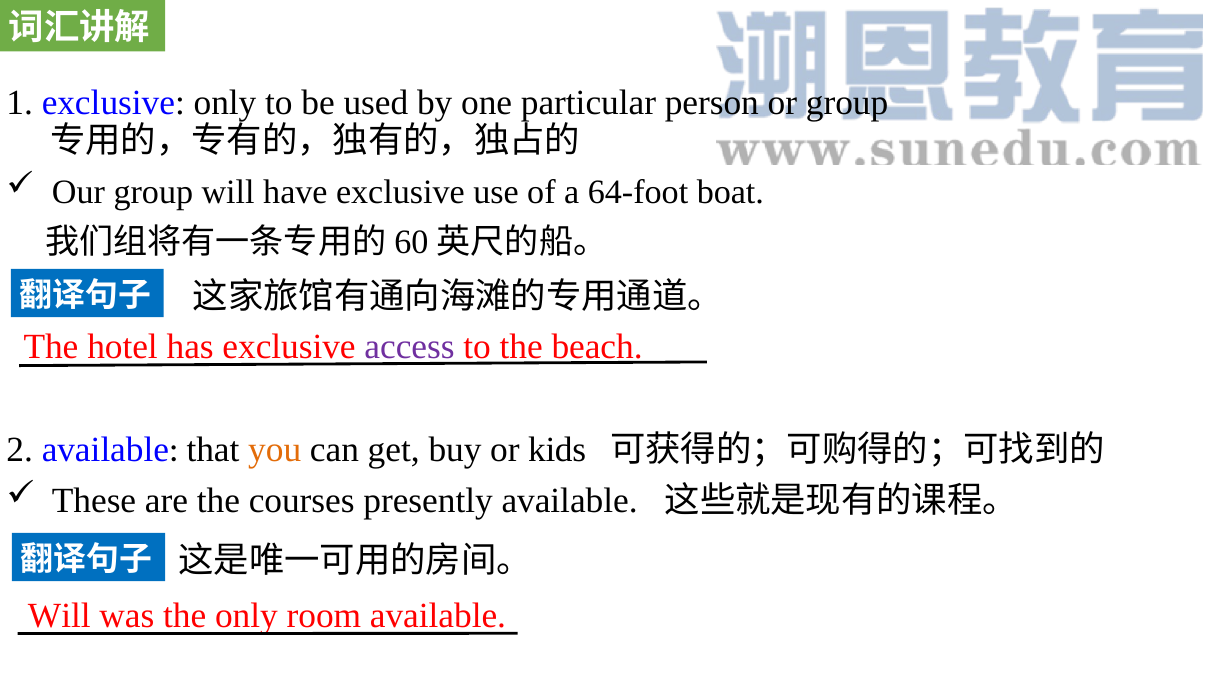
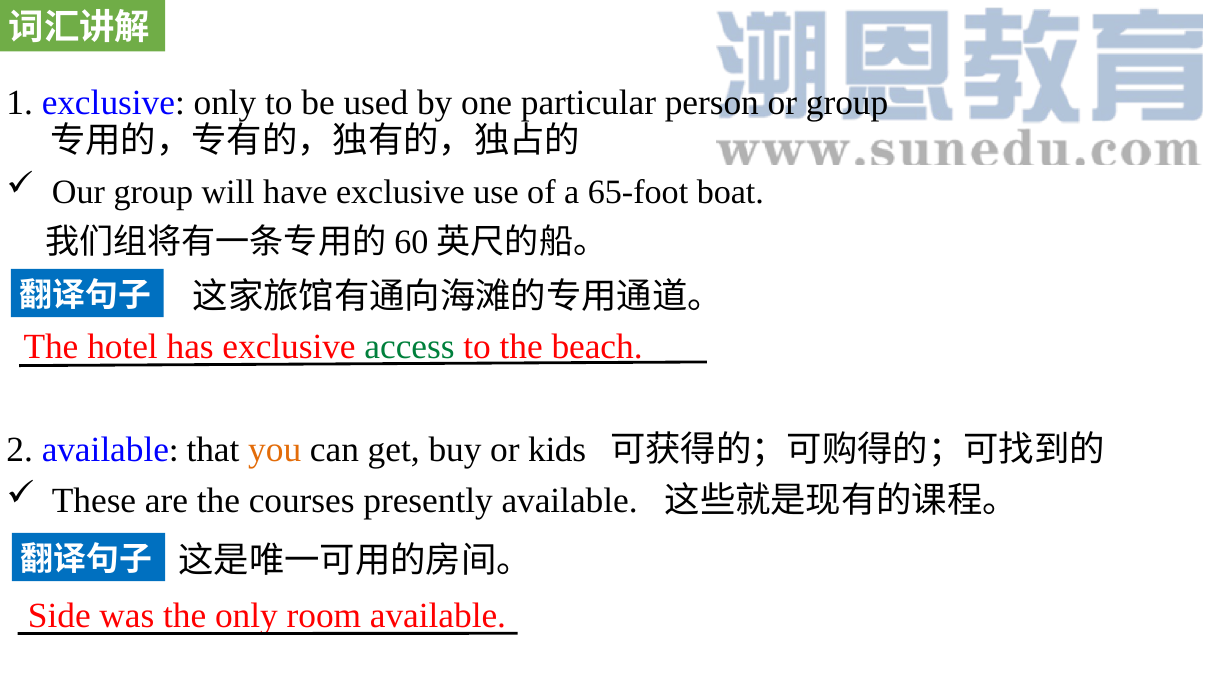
64-foot: 64-foot -> 65-foot
access colour: purple -> green
Will at (59, 616): Will -> Side
